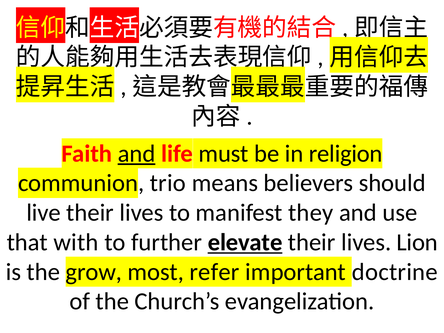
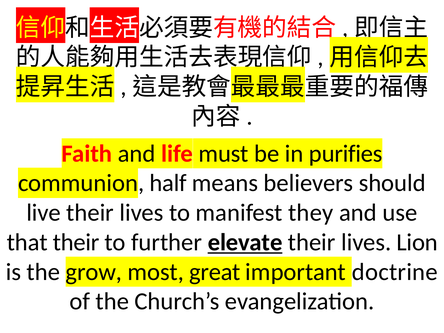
and at (137, 154) underline: present -> none
religion: religion -> purifies
trio: trio -> half
that with: with -> their
refer: refer -> great
